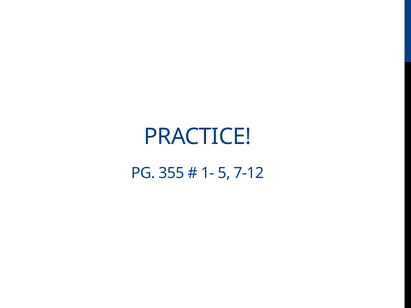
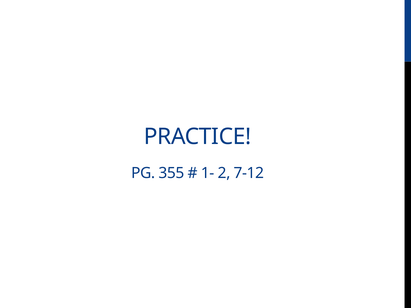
5: 5 -> 2
